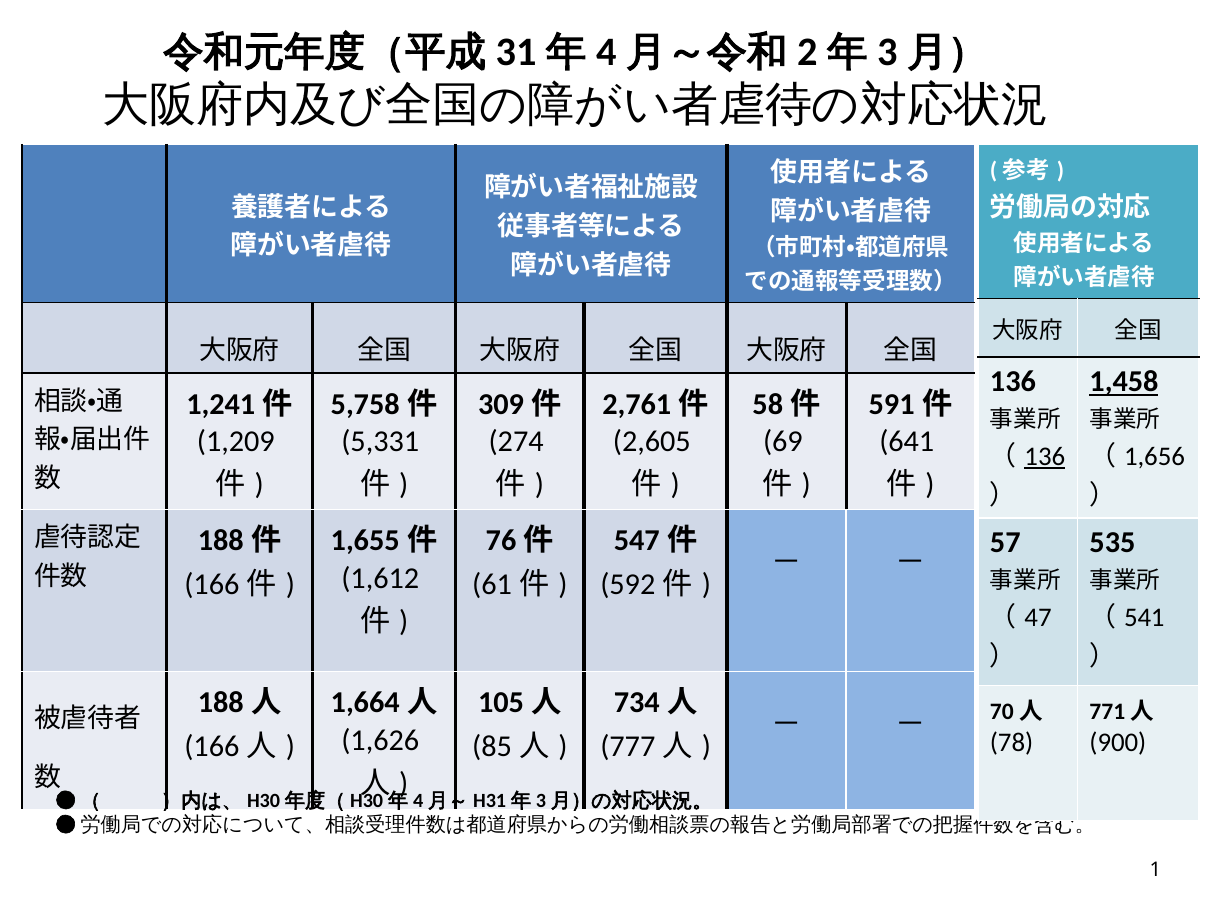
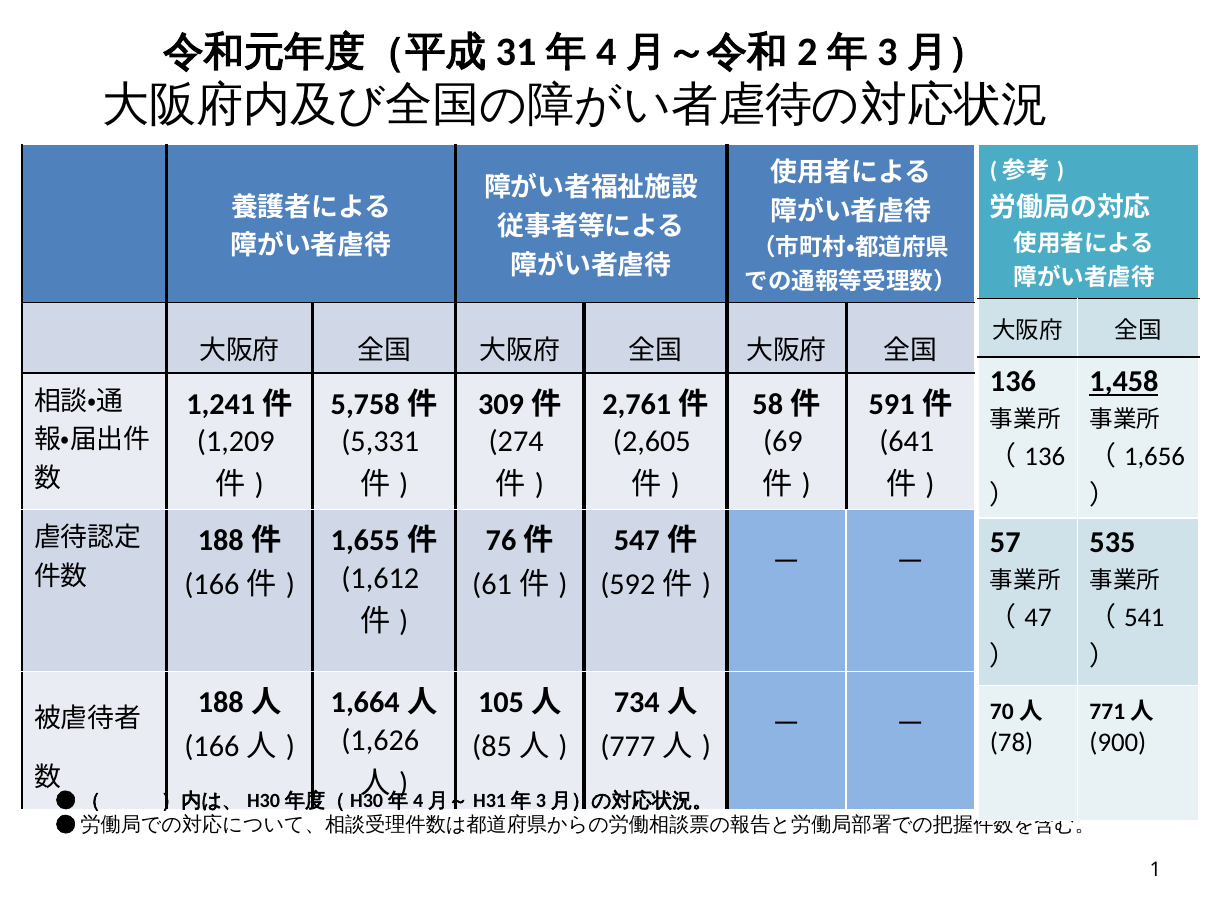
136 at (1045, 456) underline: present -> none
